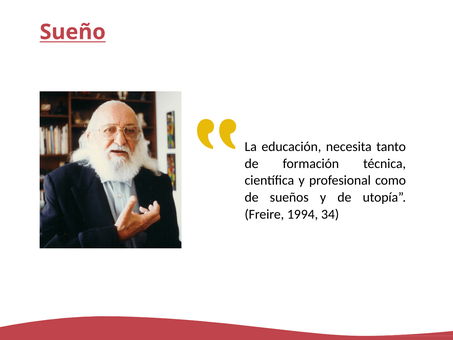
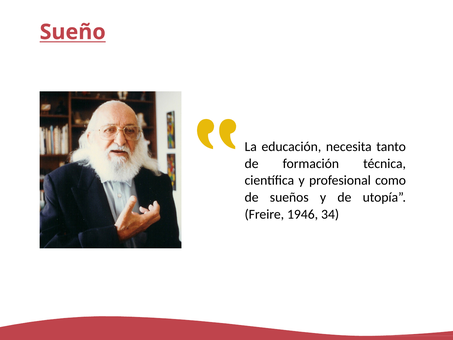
1994: 1994 -> 1946
